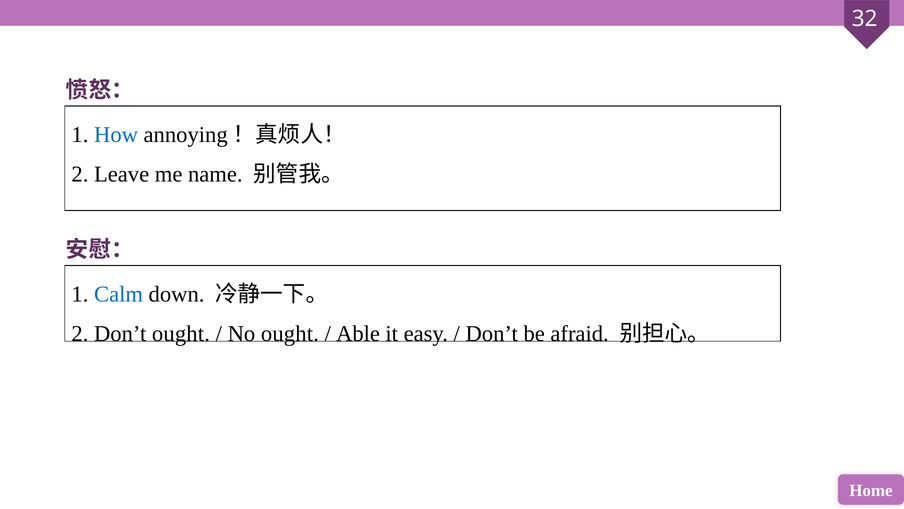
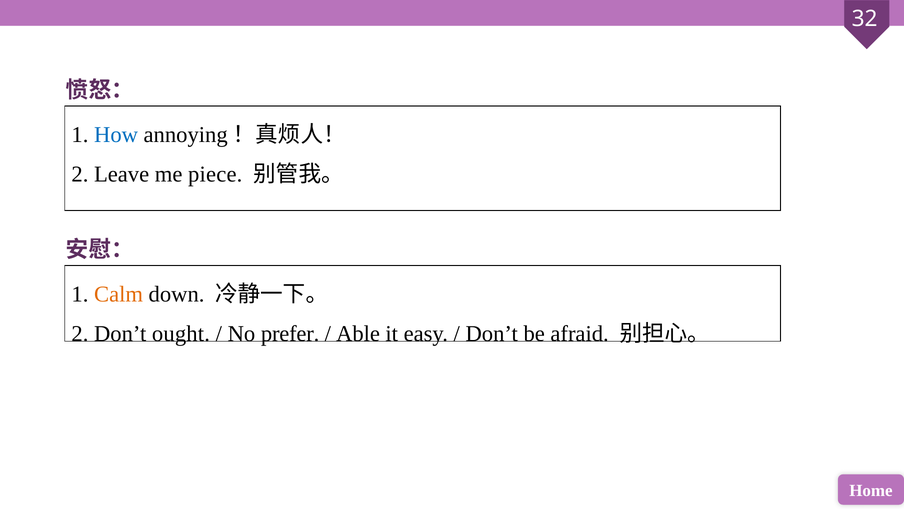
name: name -> piece
Calm colour: blue -> orange
No ought: ought -> prefer
